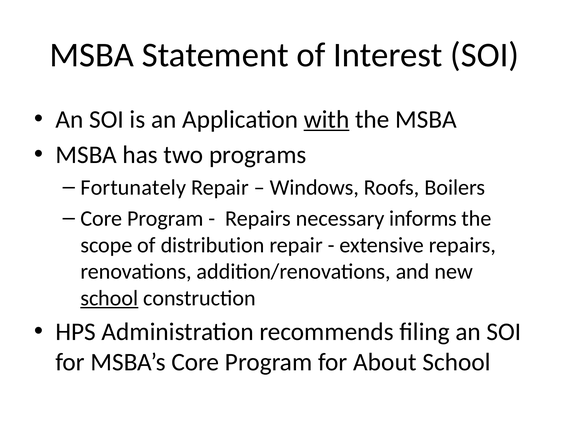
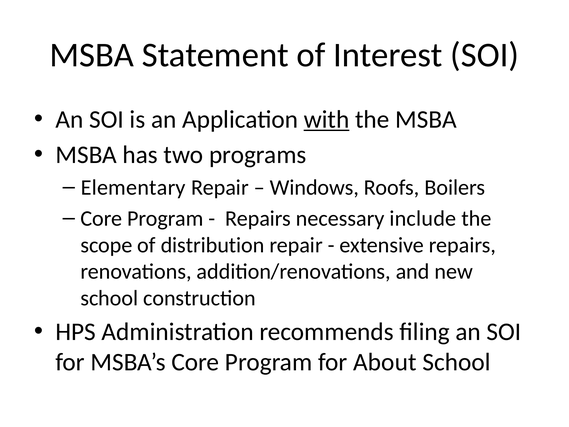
Fortunately: Fortunately -> Elementary
informs: informs -> include
school at (109, 298) underline: present -> none
